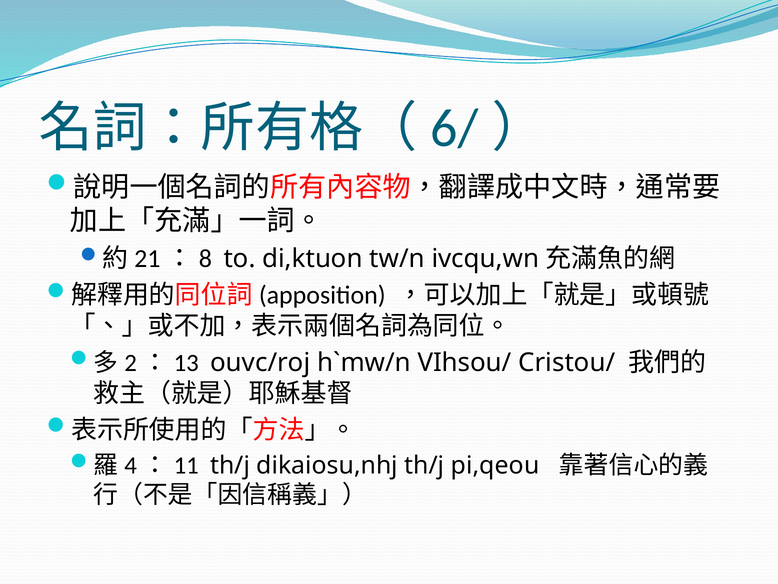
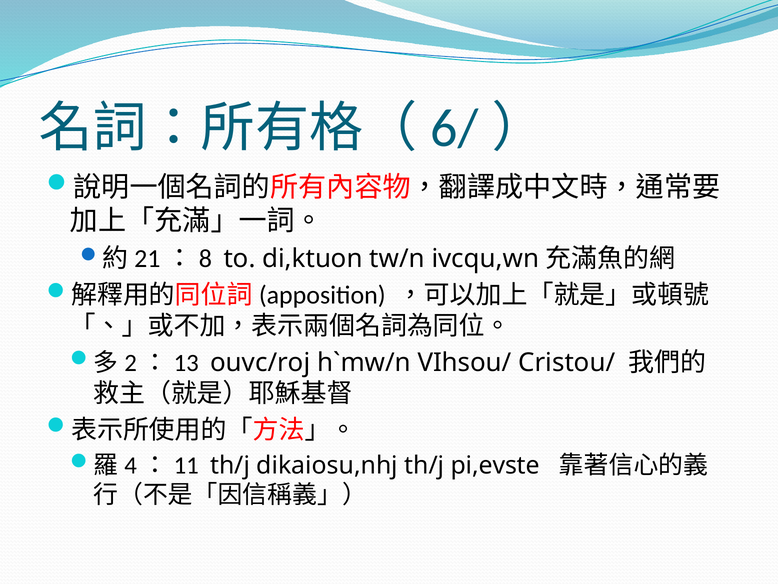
pi,qeou: pi,qeou -> pi,evste
